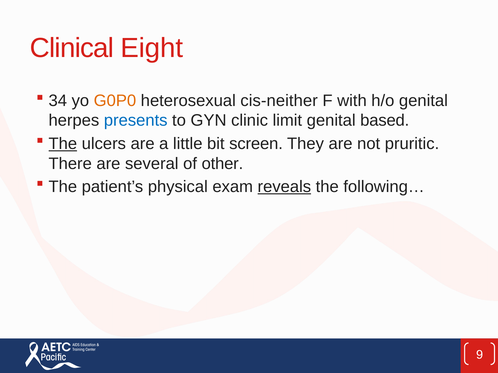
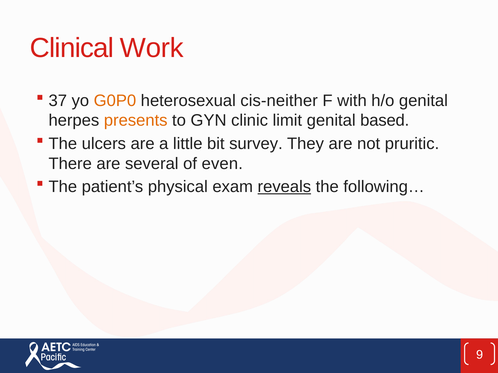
Eight: Eight -> Work
34: 34 -> 37
presents colour: blue -> orange
The at (63, 144) underline: present -> none
screen: screen -> survey
other: other -> even
